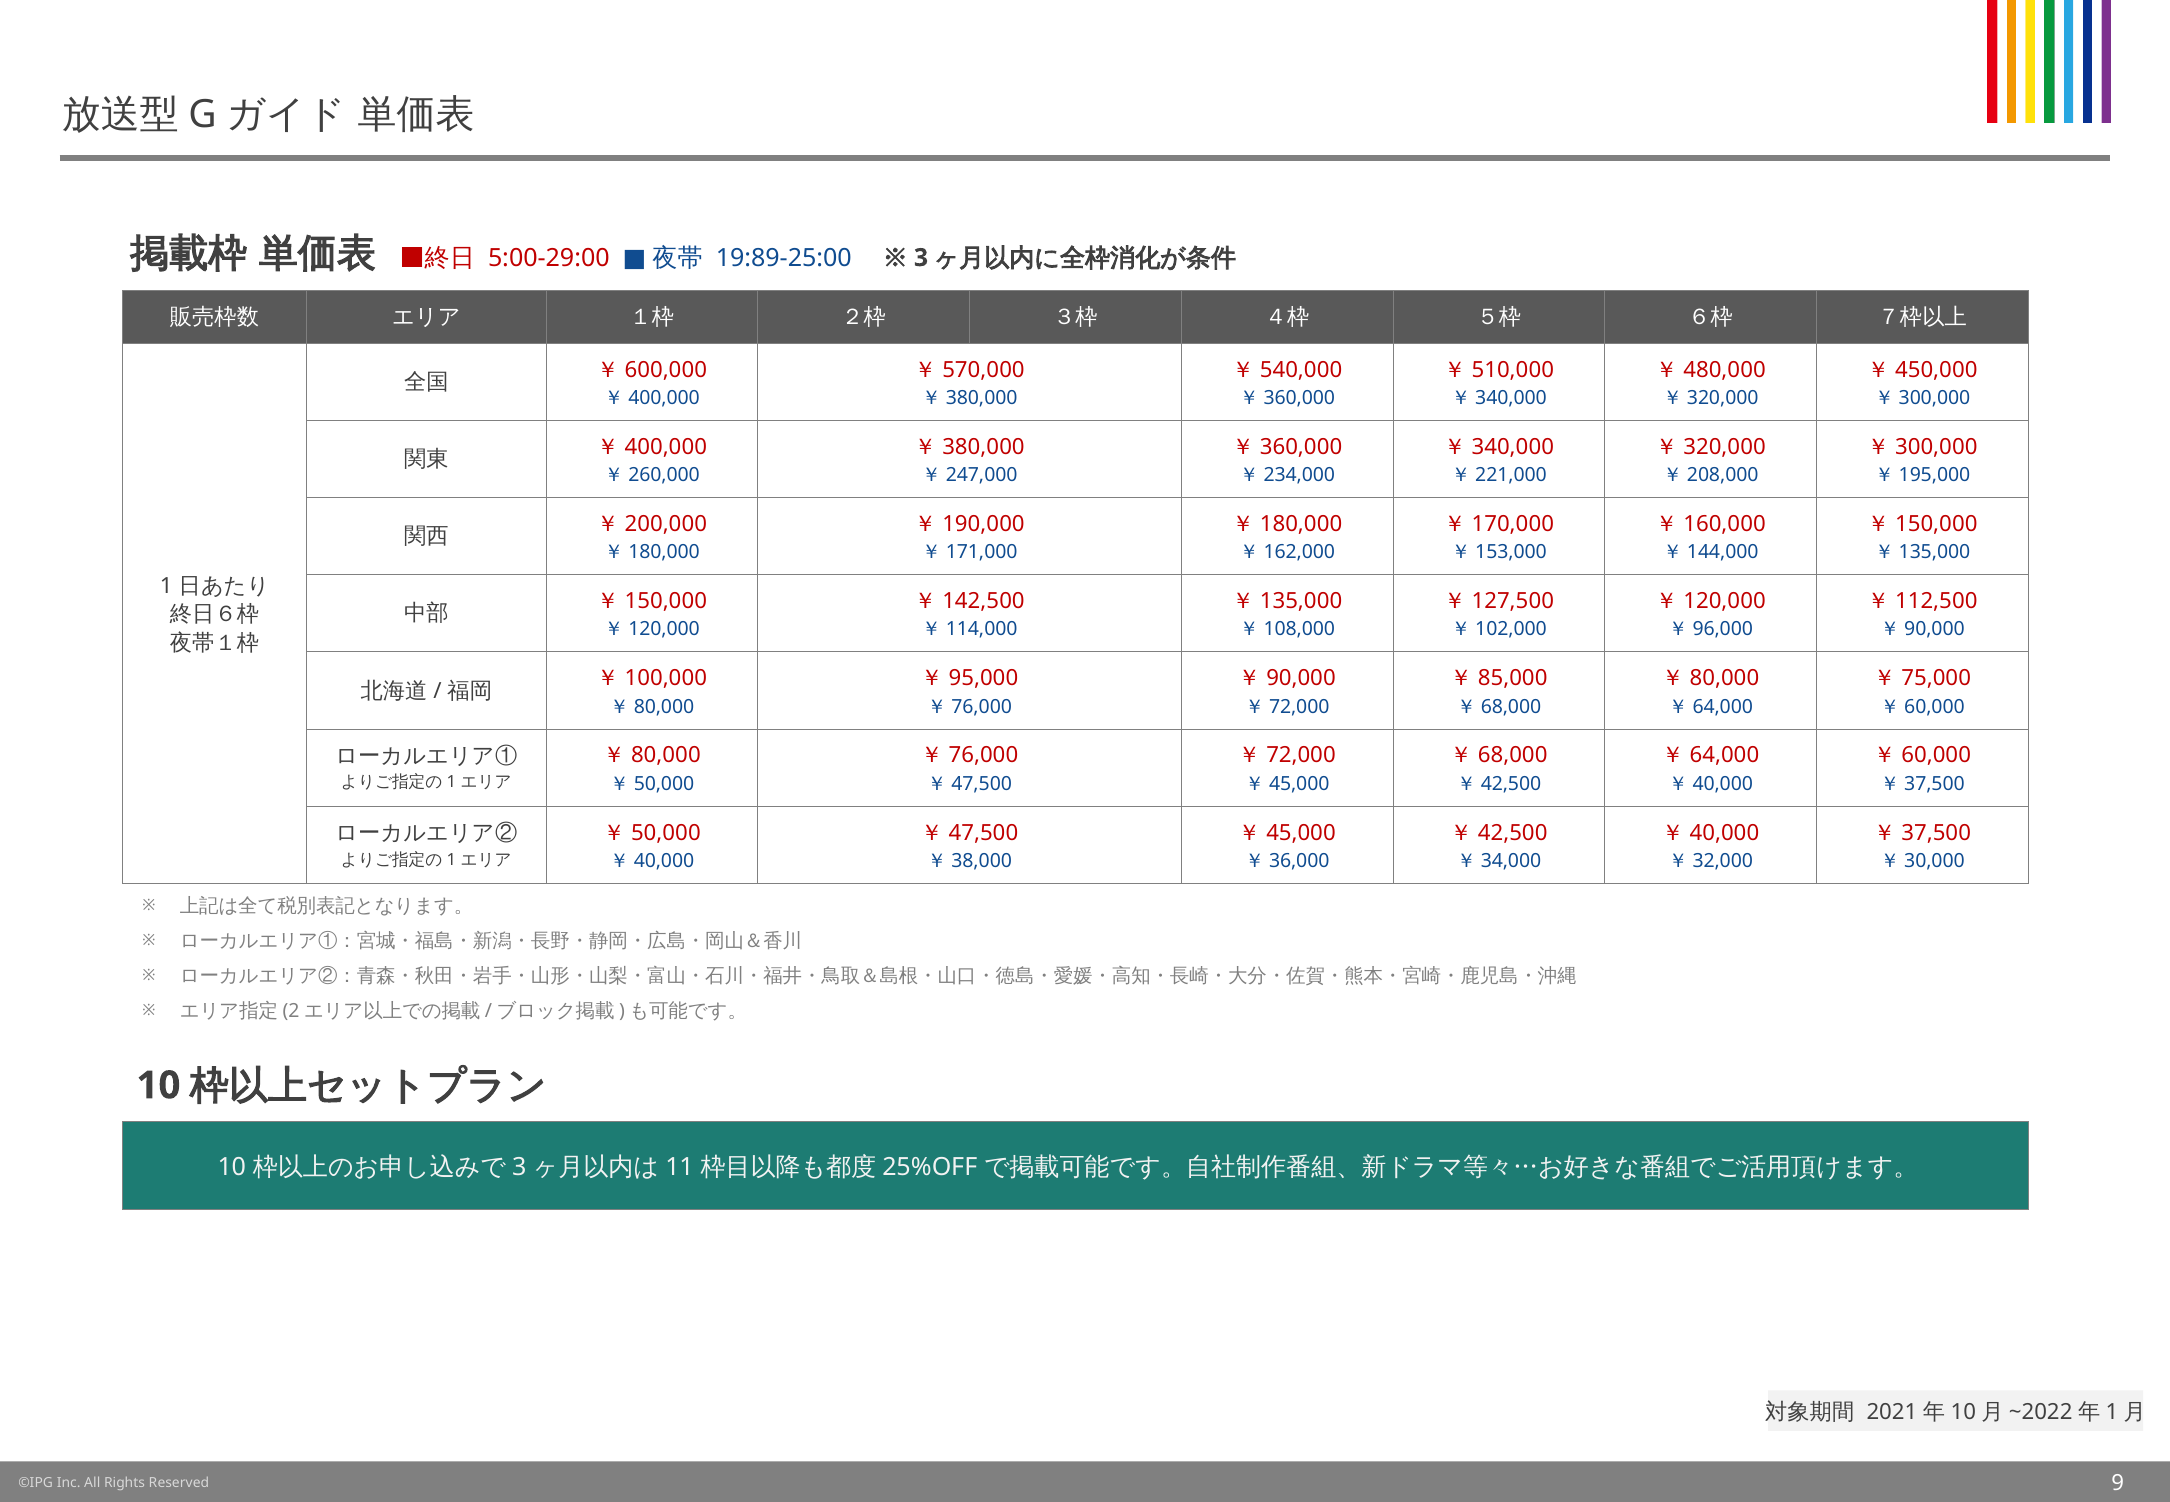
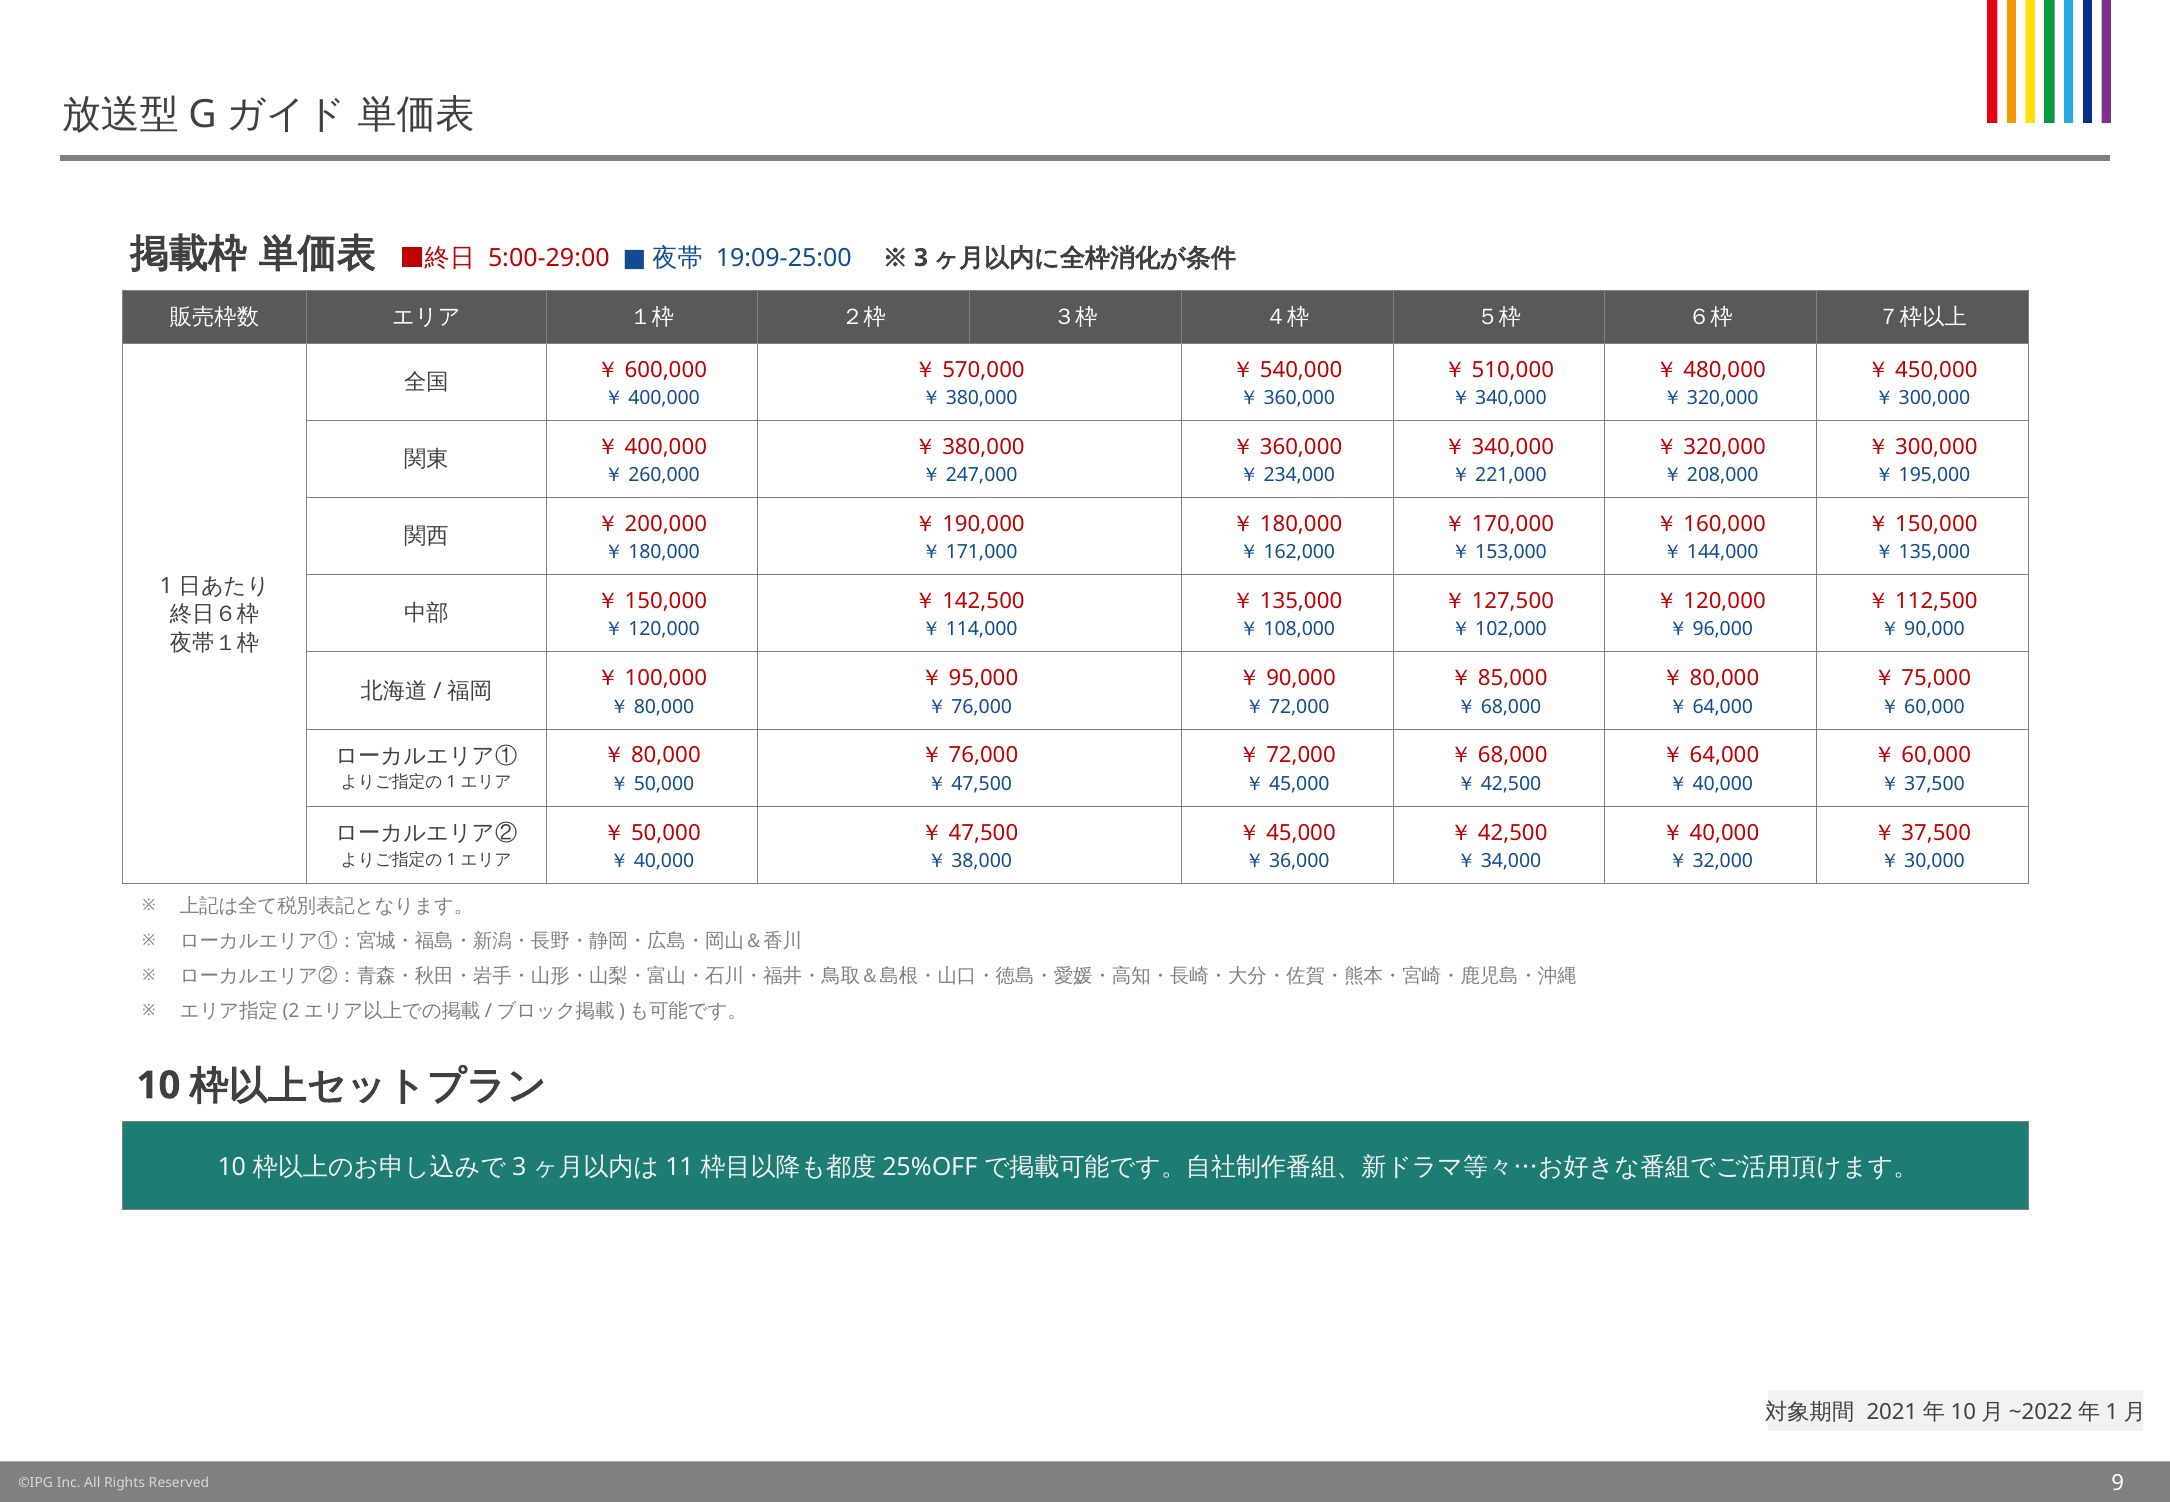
19:89-25:00: 19:89-25:00 -> 19:09-25:00
